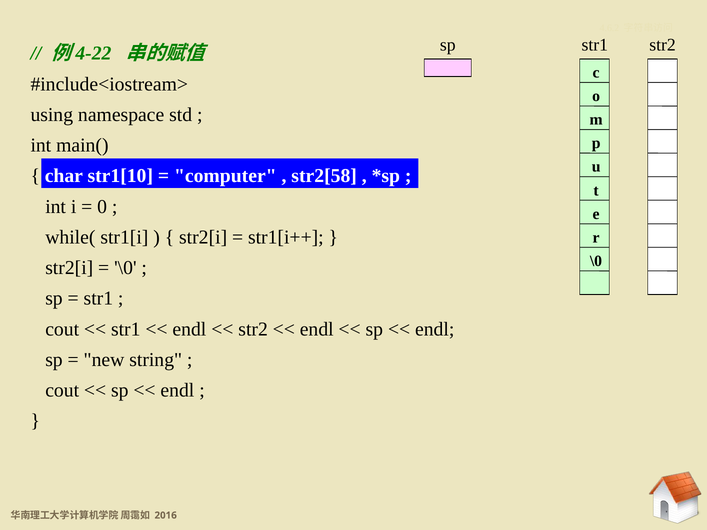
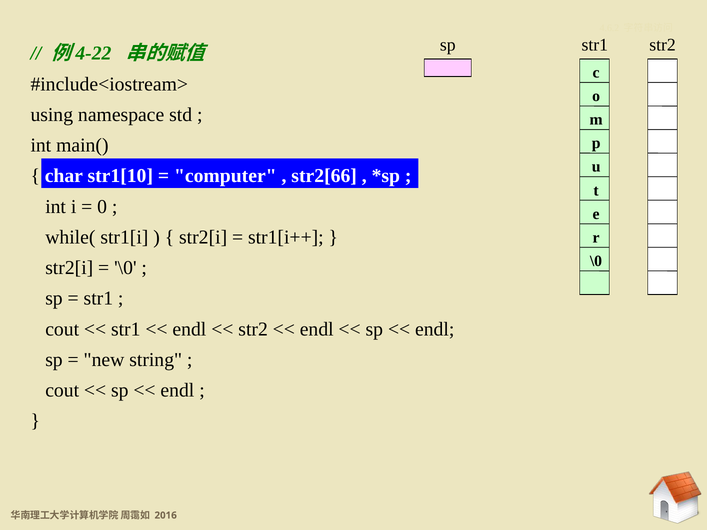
str2[58: str2[58 -> str2[66
